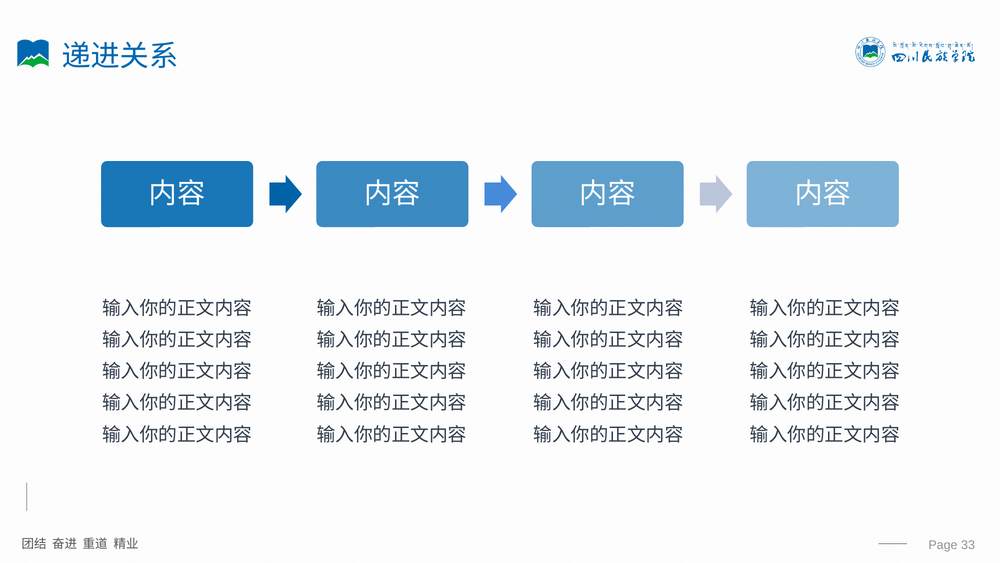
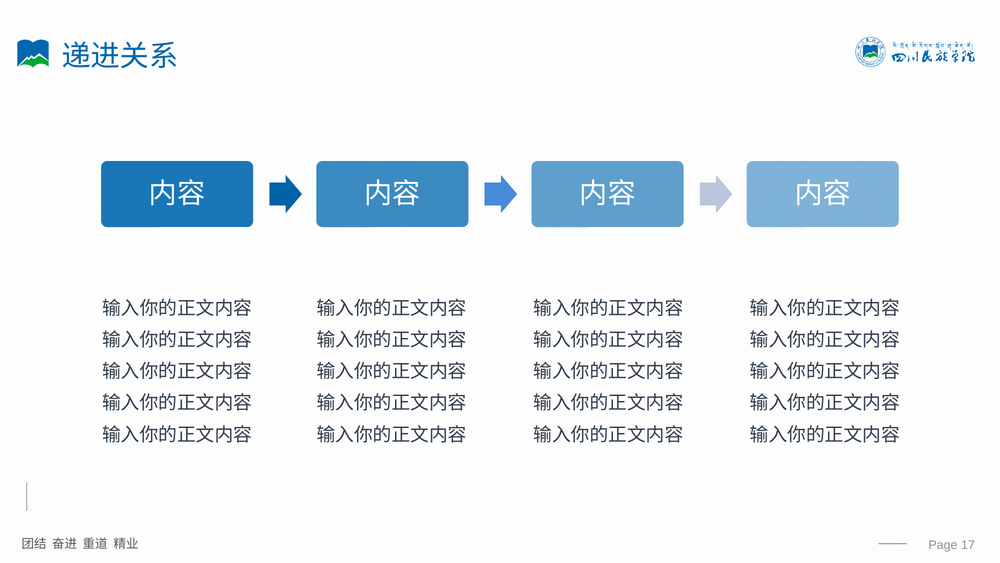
33: 33 -> 17
